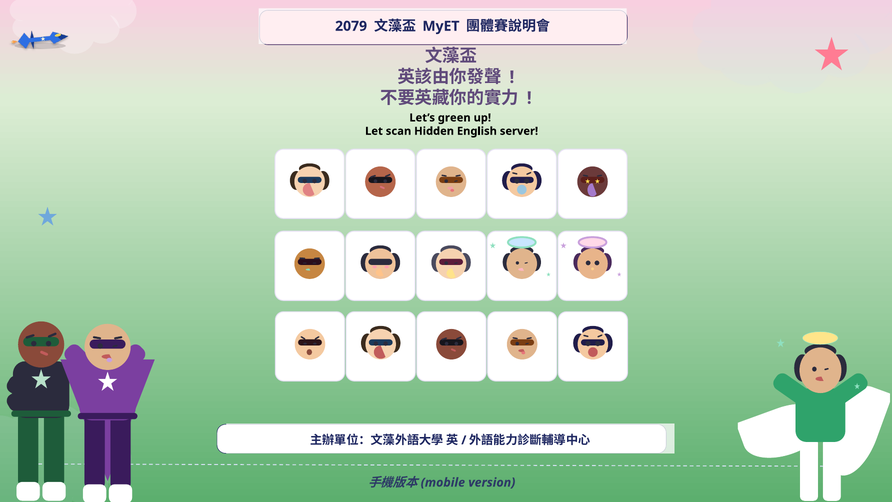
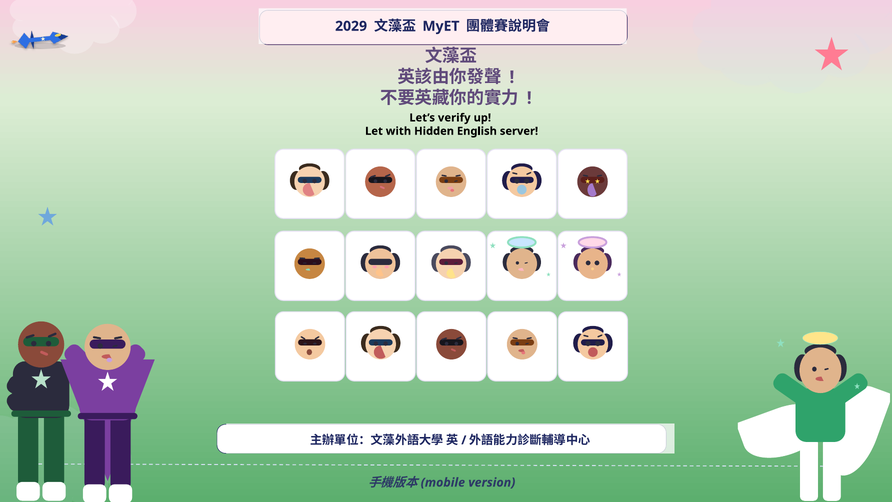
2079: 2079 -> 2029
green: green -> verify
scan: scan -> with
